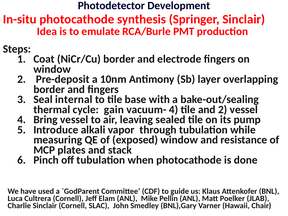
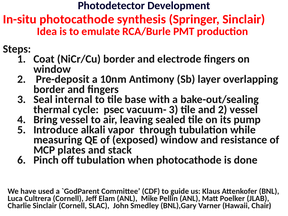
gain: gain -> psec
vacuum- 4: 4 -> 3
